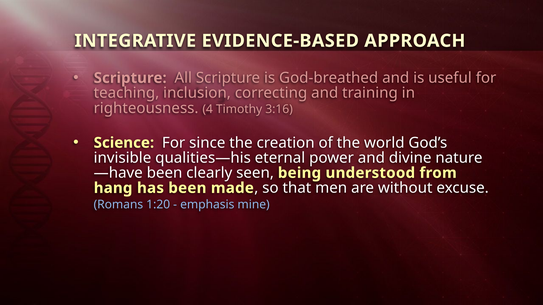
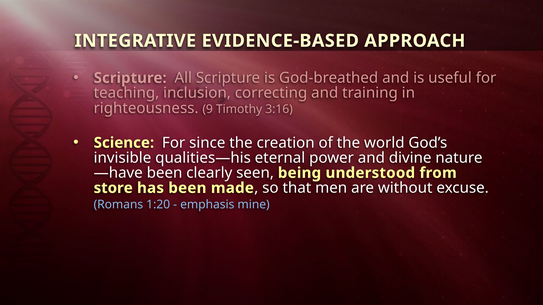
4: 4 -> 9
hang: hang -> store
